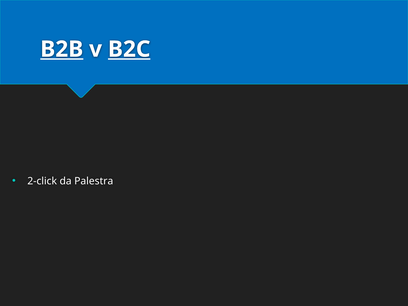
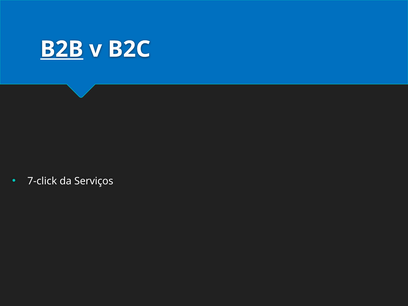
B2C underline: present -> none
2-click: 2-click -> 7-click
Palestra: Palestra -> Serviços
